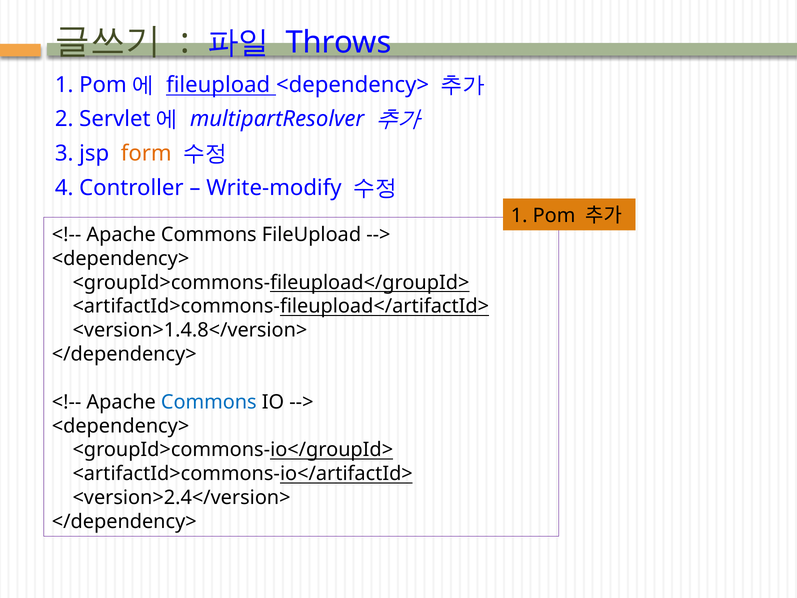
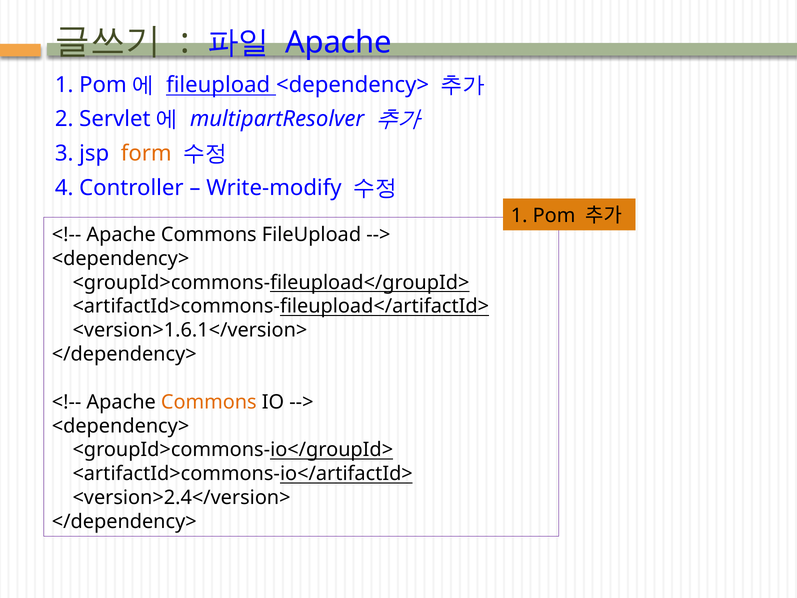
Throws at (339, 42): Throws -> Apache
<version>1.4.8</version>: <version>1.4.8</version> -> <version>1.6.1</version>
Commons at (209, 402) colour: blue -> orange
